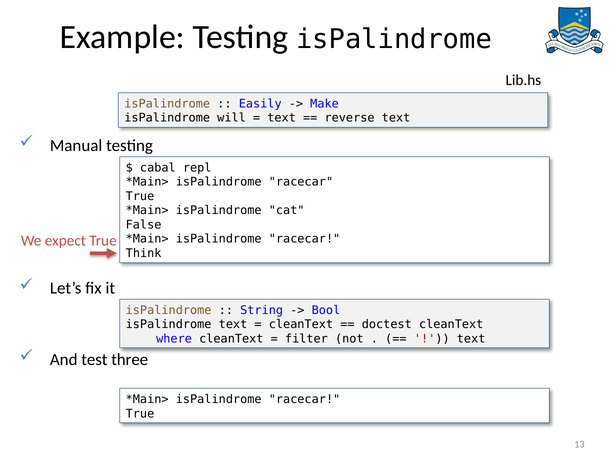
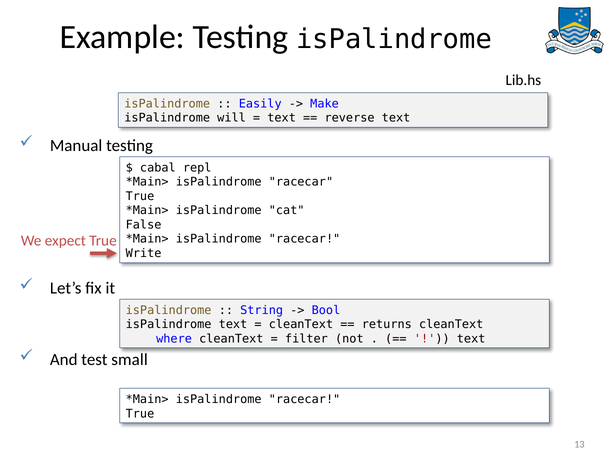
Think: Think -> Write
doctest: doctest -> returns
three: three -> small
